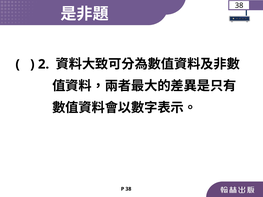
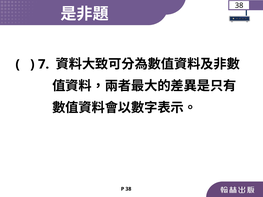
2: 2 -> 7
